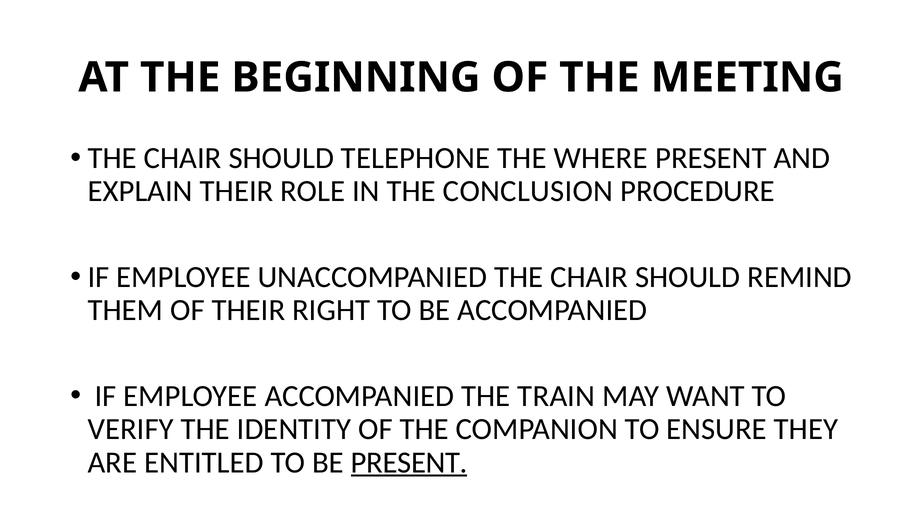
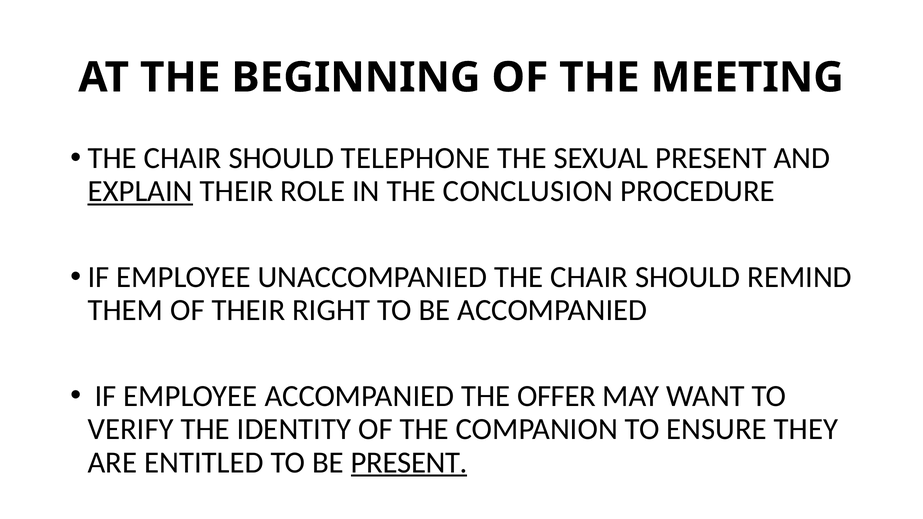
WHERE: WHERE -> SEXUAL
EXPLAIN underline: none -> present
TRAIN: TRAIN -> OFFER
